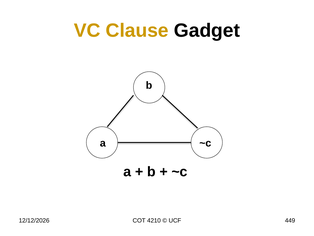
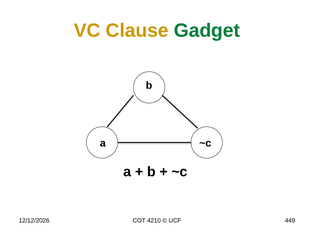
Gadget colour: black -> green
